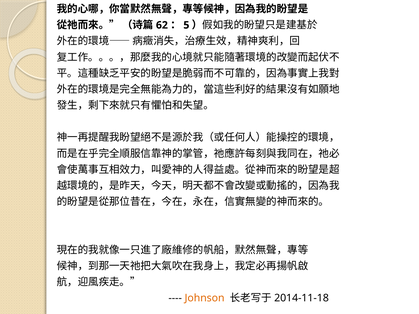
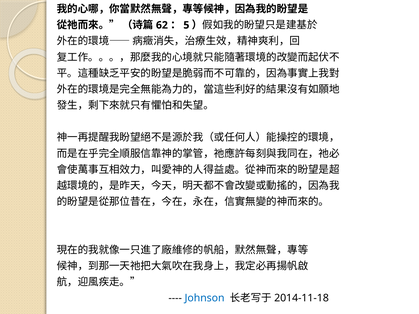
Johnson colour: orange -> blue
